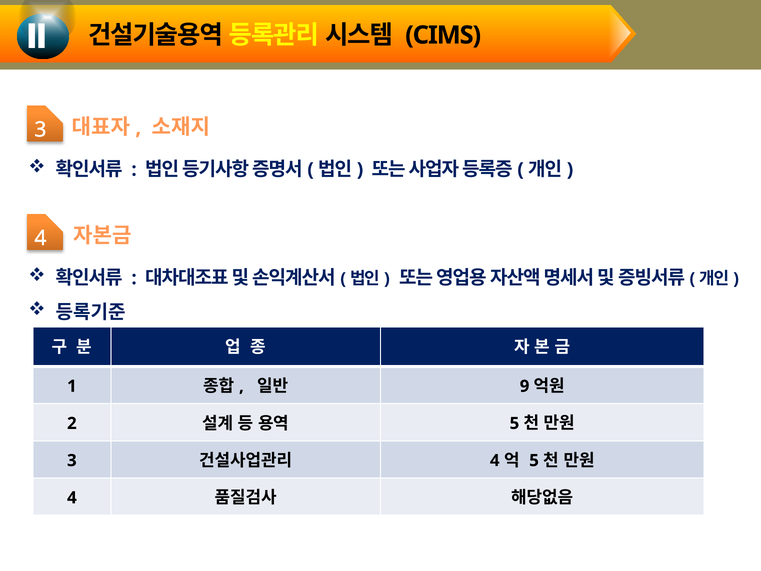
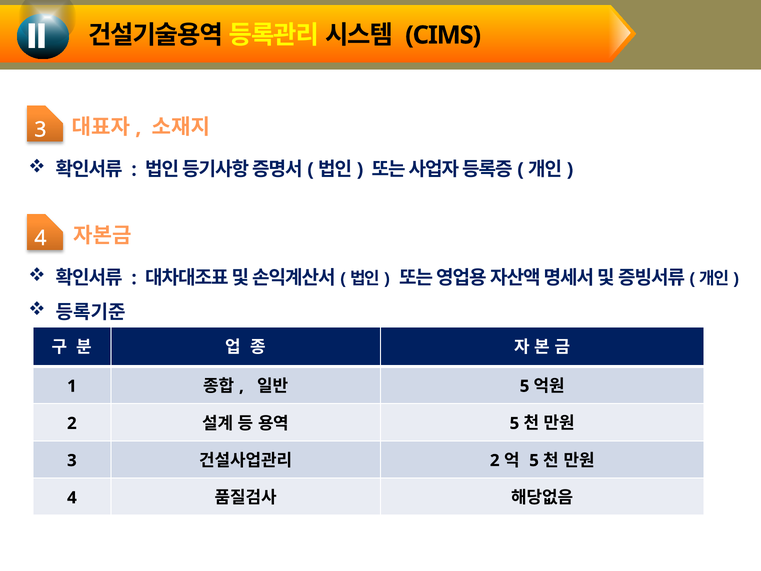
9 at (525, 386): 9 -> 5
4 at (495, 460): 4 -> 2
